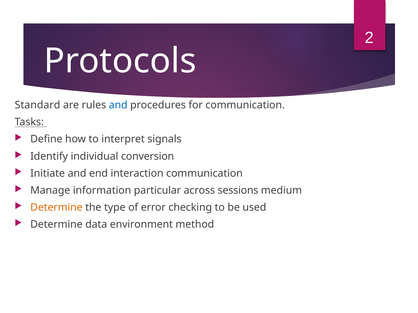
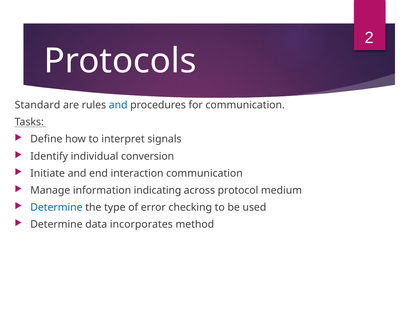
particular: particular -> indicating
sessions: sessions -> protocol
Determine at (56, 208) colour: orange -> blue
environment: environment -> incorporates
